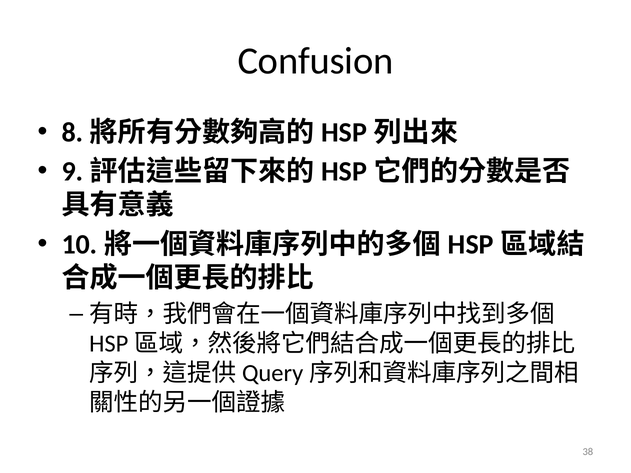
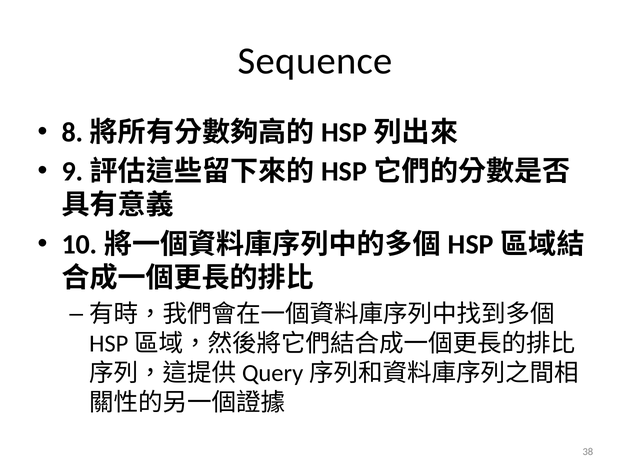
Confusion: Confusion -> Sequence
